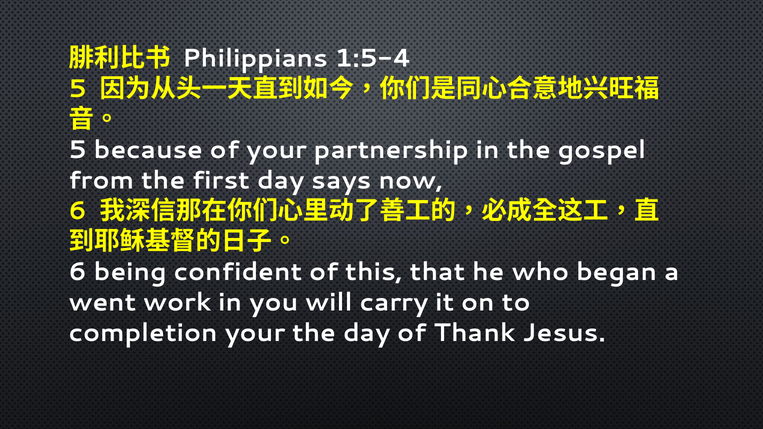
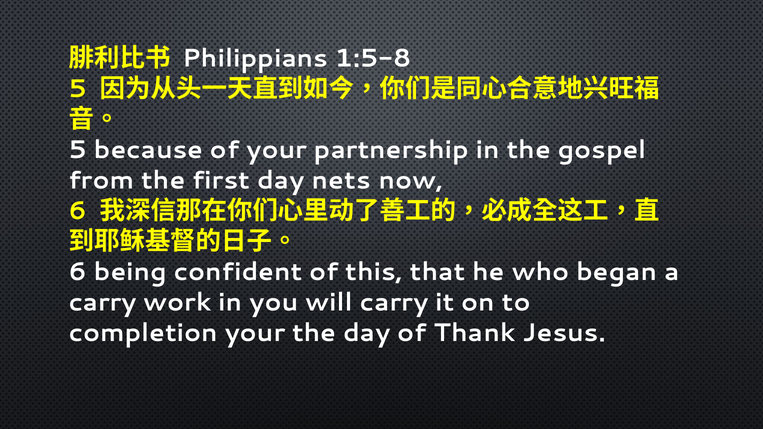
1:5-4: 1:5-4 -> 1:5-8
says: says -> nets
went at (103, 302): went -> carry
